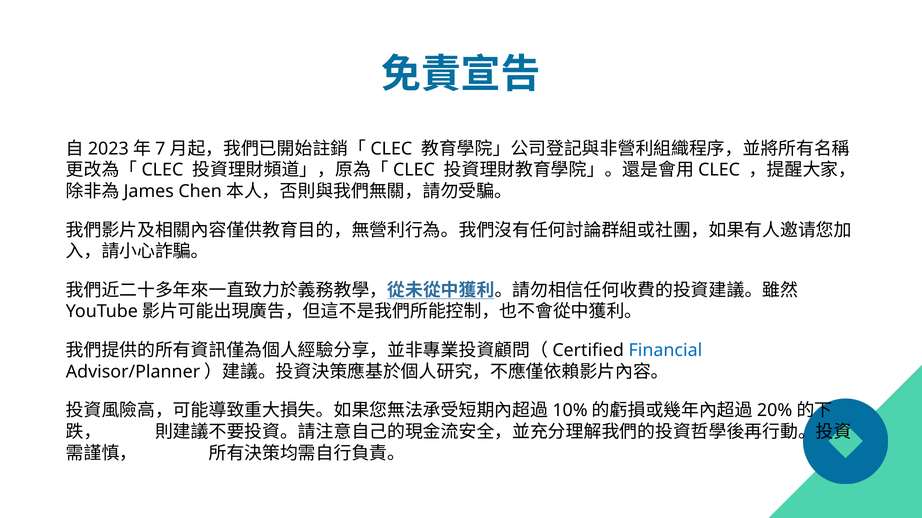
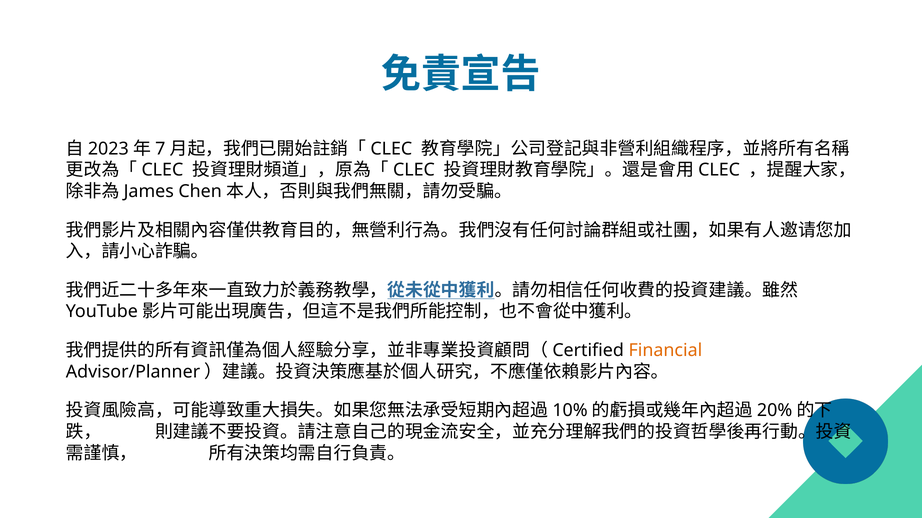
Financial colour: blue -> orange
